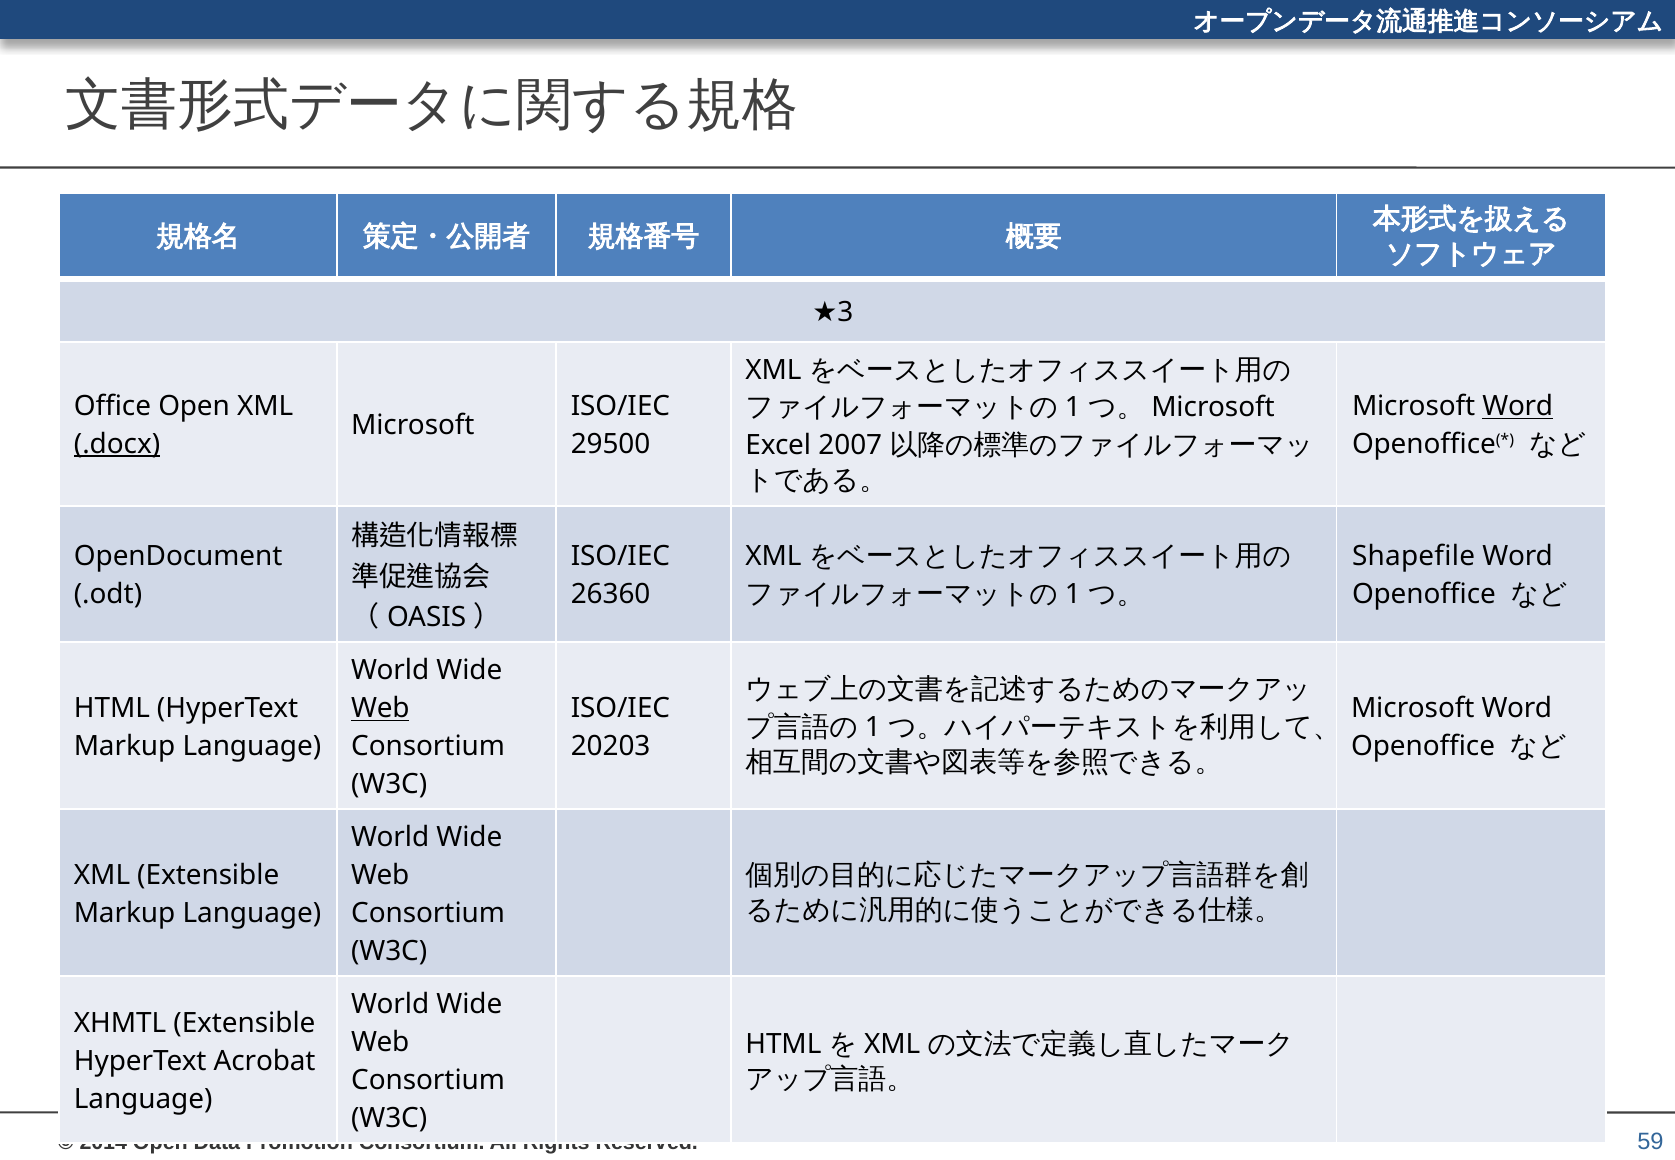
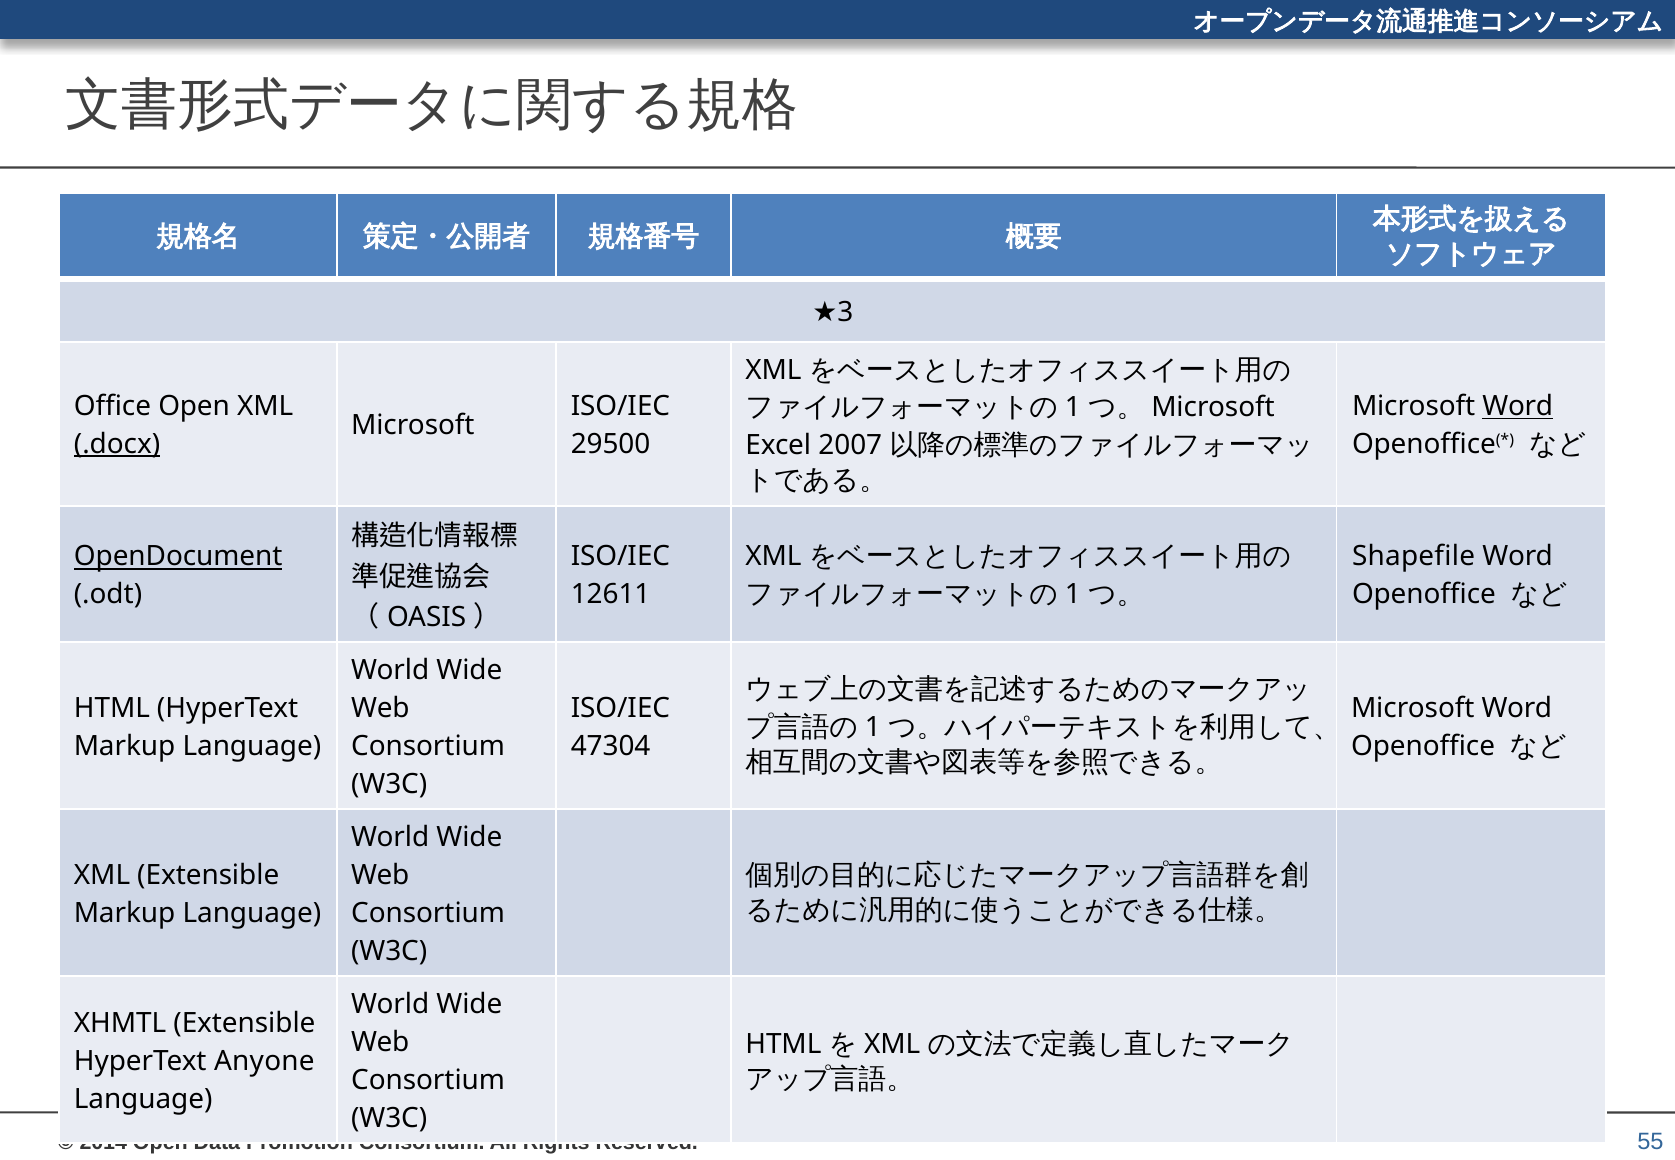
OpenDocument underline: none -> present
26360: 26360 -> 12611
Web at (380, 708) underline: present -> none
20203: 20203 -> 47304
Acrobat: Acrobat -> Anyone
59: 59 -> 55
